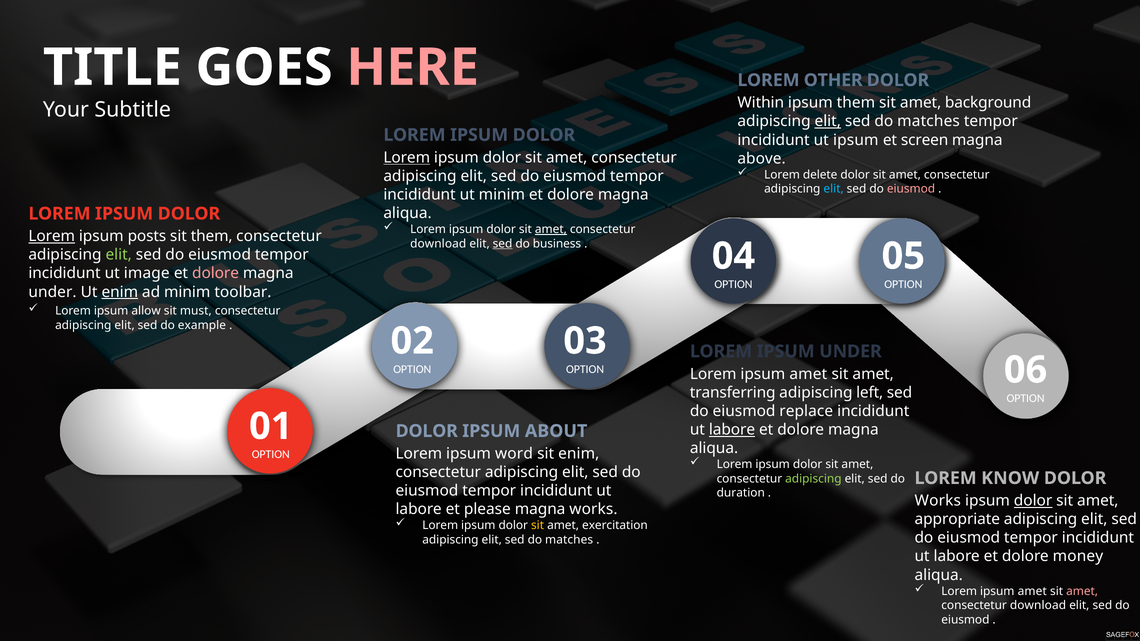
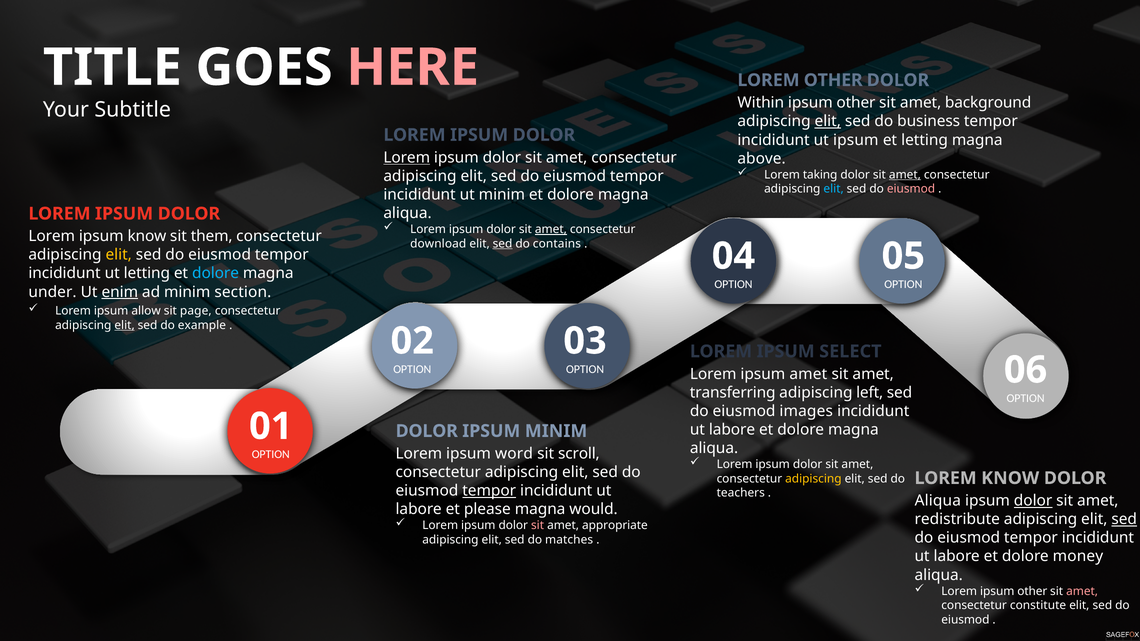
them at (856, 103): them -> other
matches at (929, 121): matches -> business
et screen: screen -> letting
delete: delete -> taking
amet at (905, 175) underline: none -> present
Lorem at (52, 236) underline: present -> none
ipsum posts: posts -> know
business: business -> contains
elit at (119, 255) colour: light green -> yellow
ut image: image -> letting
dolore at (216, 273) colour: pink -> light blue
toolbar: toolbar -> section
must: must -> page
elit at (125, 325) underline: none -> present
IPSUM UNDER: UNDER -> SELECT
replace: replace -> images
labore at (732, 430) underline: present -> none
IPSUM ABOUT: ABOUT -> MINIM
sit enim: enim -> scroll
adipiscing at (813, 479) colour: light green -> yellow
tempor at (489, 491) underline: none -> present
duration: duration -> teachers
Works at (938, 501): Works -> Aliqua
magna works: works -> would
appropriate: appropriate -> redistribute
sed at (1124, 520) underline: none -> present
sit at (538, 526) colour: yellow -> pink
exercitation: exercitation -> appropriate
amet at (1032, 591): amet -> other
download at (1038, 606): download -> constitute
